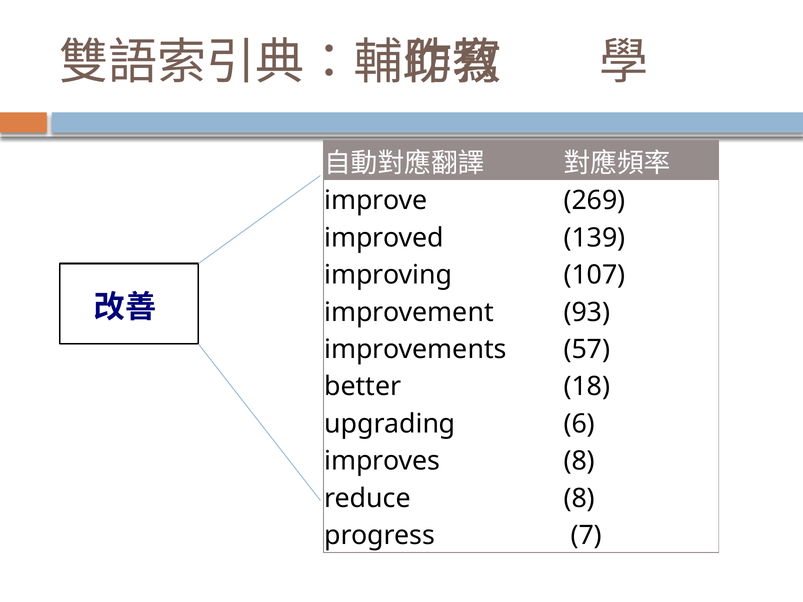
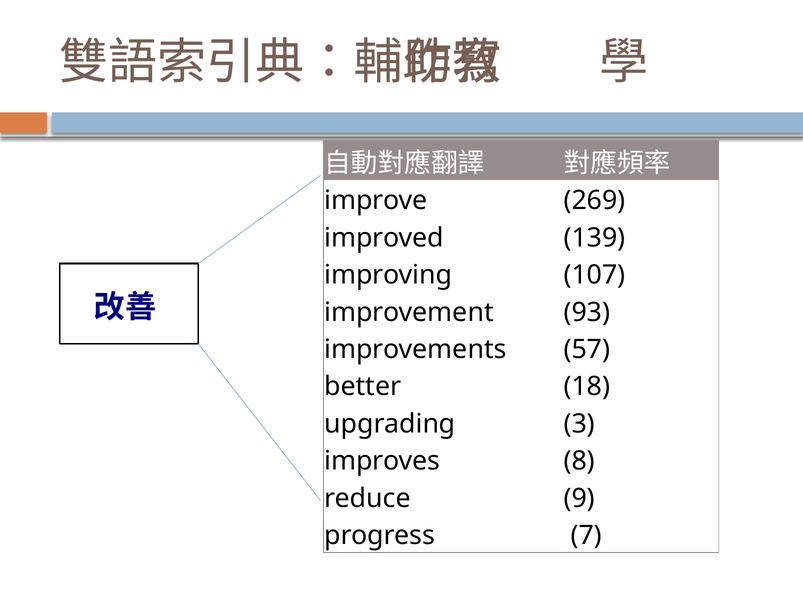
6: 6 -> 3
reduce 8: 8 -> 9
